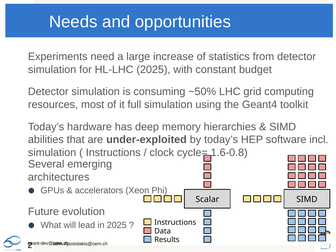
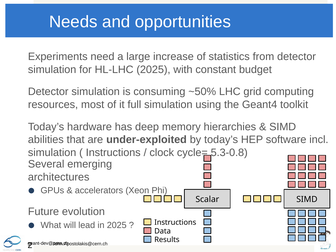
1.6-0.8: 1.6-0.8 -> 5.3-0.8
